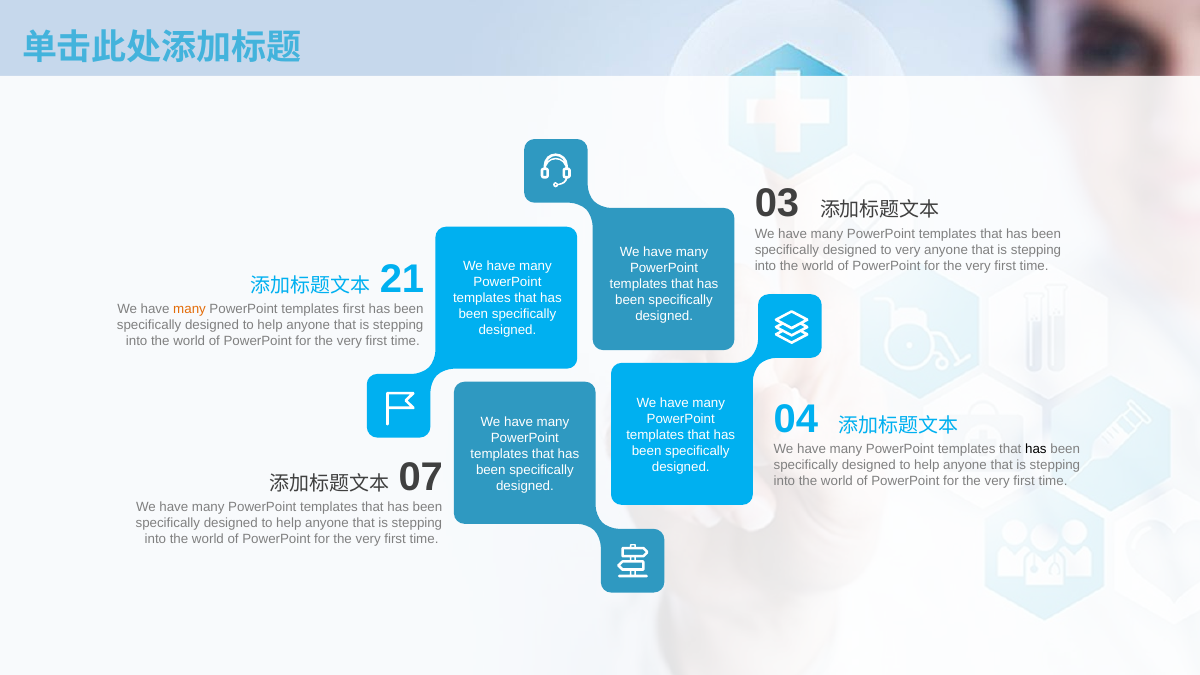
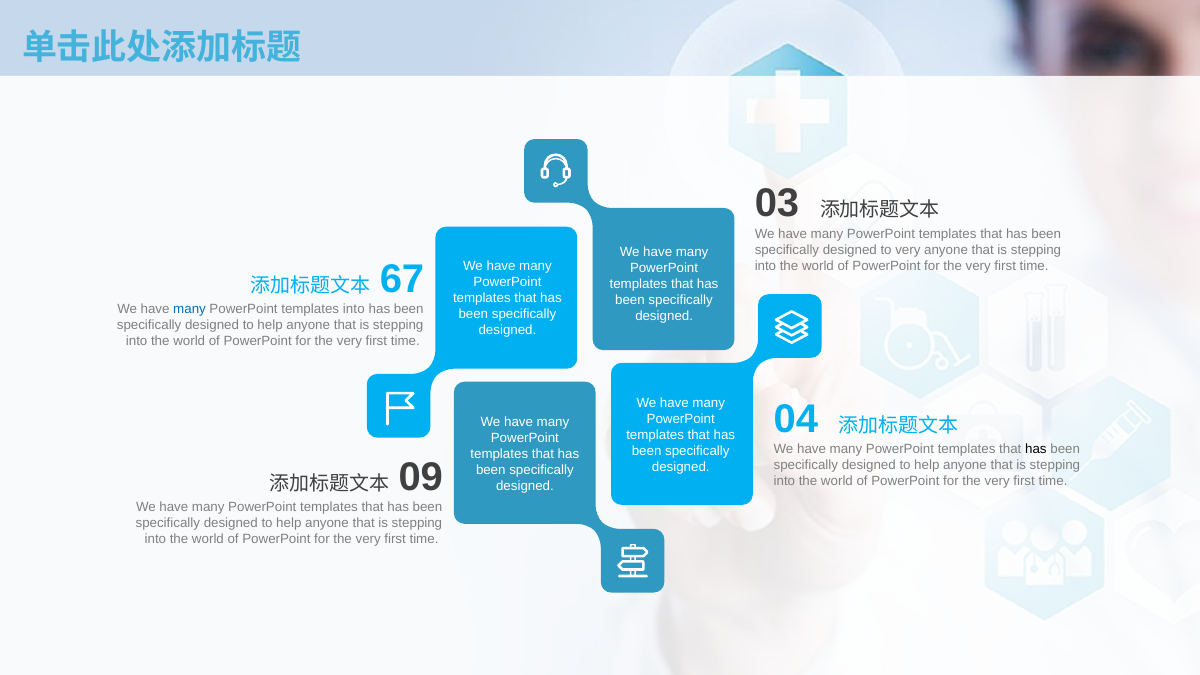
21: 21 -> 67
many at (190, 310) colour: orange -> blue
templates first: first -> into
07: 07 -> 09
